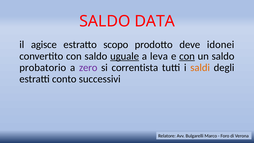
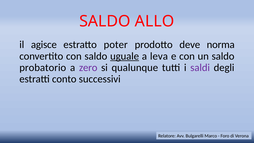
DATA: DATA -> ALLO
scopo: scopo -> poter
idonei: idonei -> norma
con at (187, 56) underline: present -> none
correntista: correntista -> qualunque
saldi colour: orange -> purple
